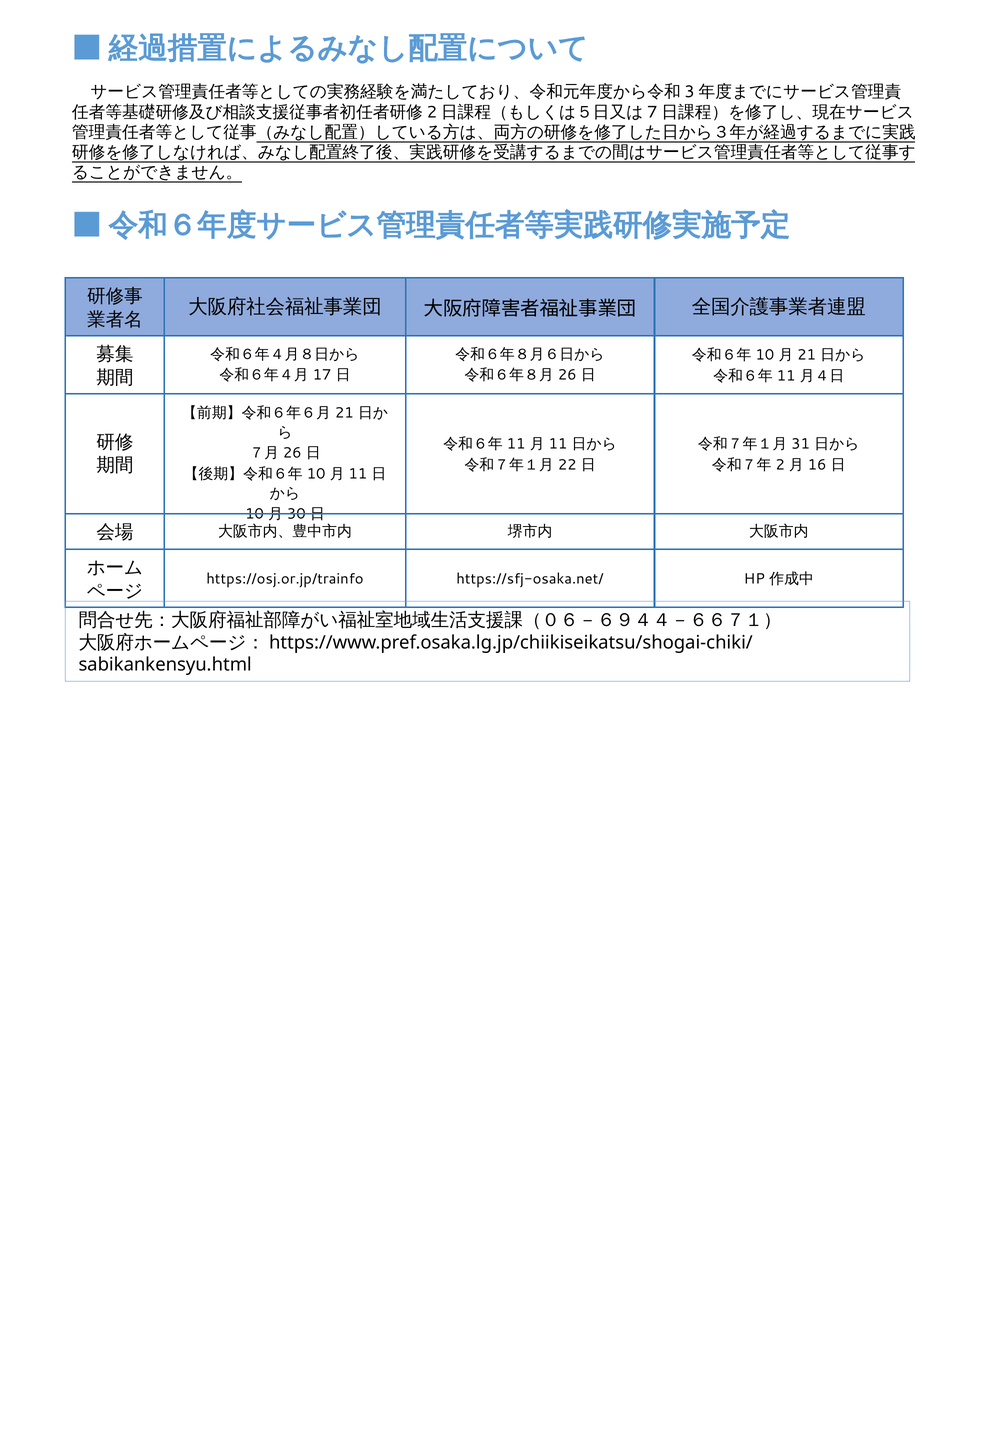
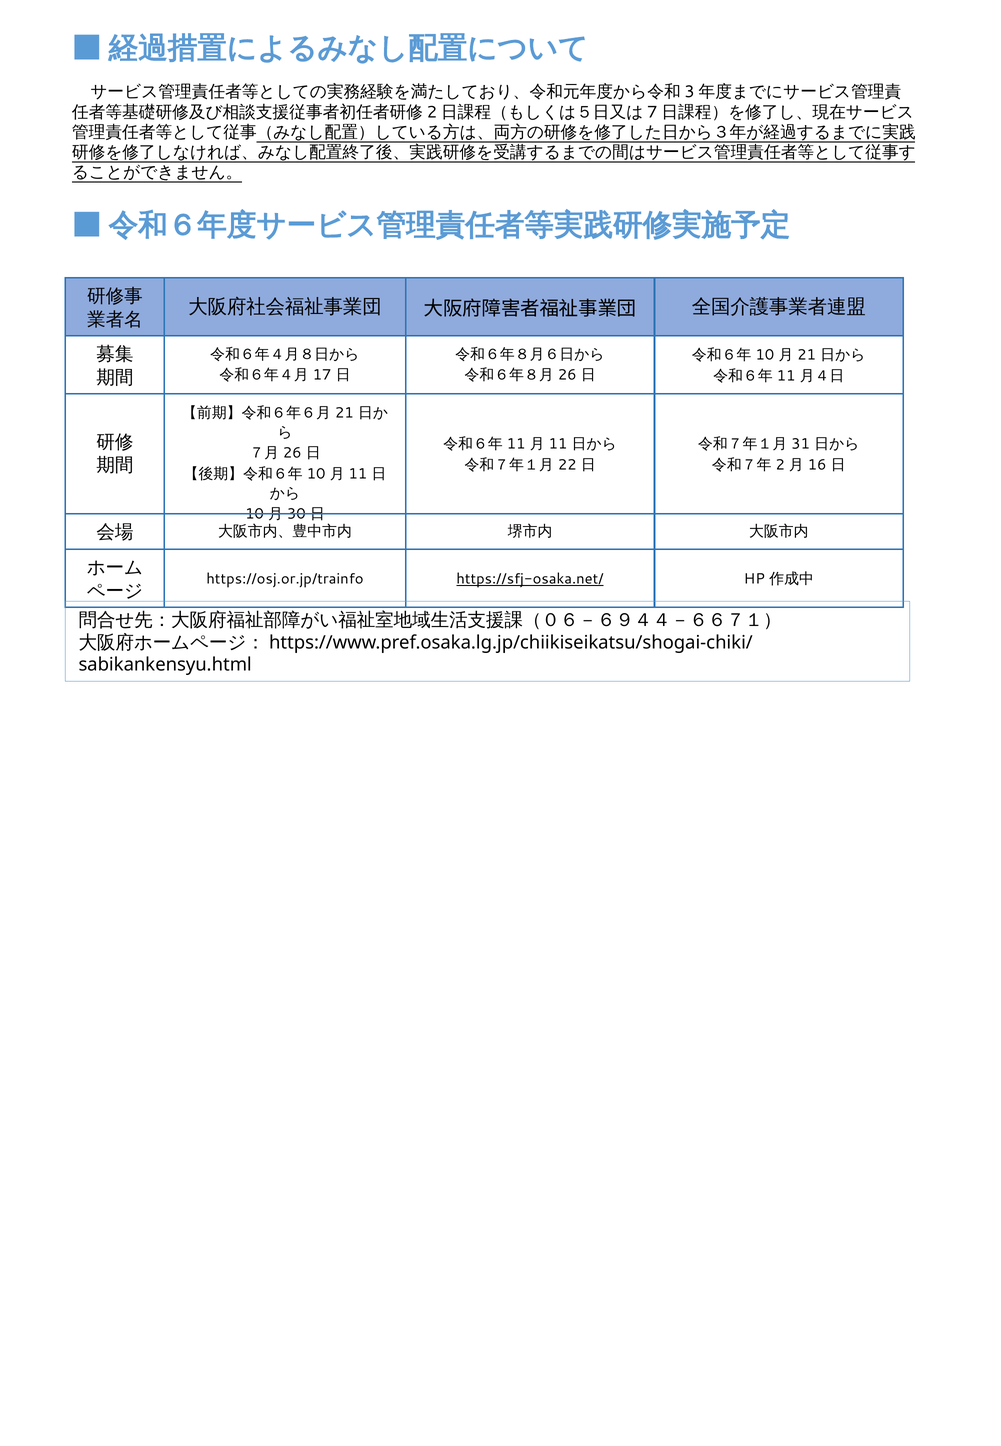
https://sfj-osaka.net/ underline: none -> present
